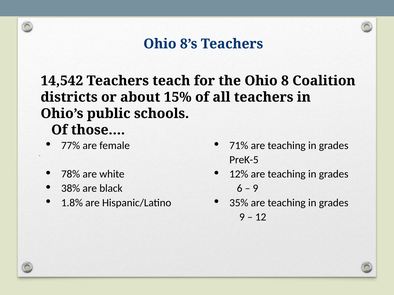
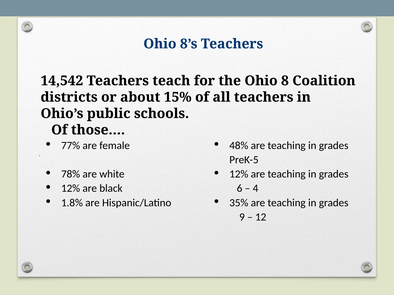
71%: 71% -> 48%
38% at (71, 189): 38% -> 12%
9 at (255, 189): 9 -> 4
